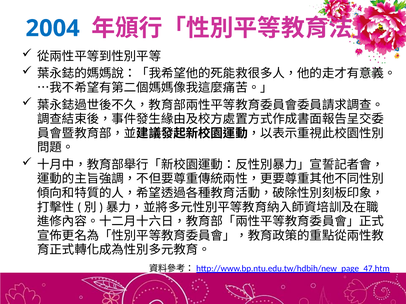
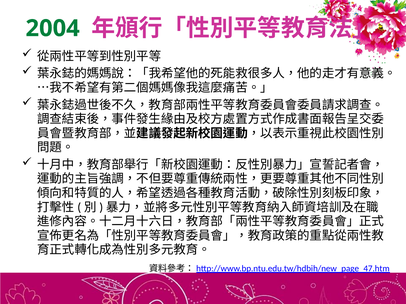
2004 colour: blue -> green
